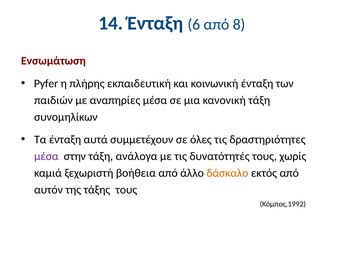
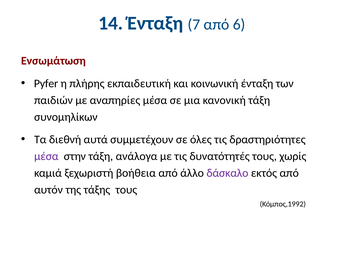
6: 6 -> 7
8: 8 -> 6
Τα ένταξη: ένταξη -> διεθνή
δάσκαλο colour: orange -> purple
